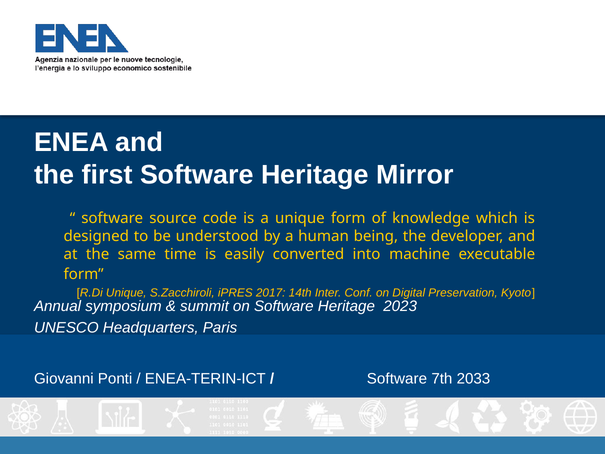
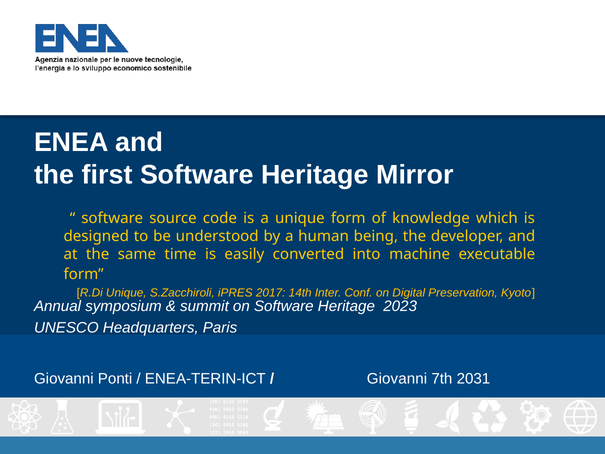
Software at (397, 379): Software -> Giovanni
2033: 2033 -> 2031
